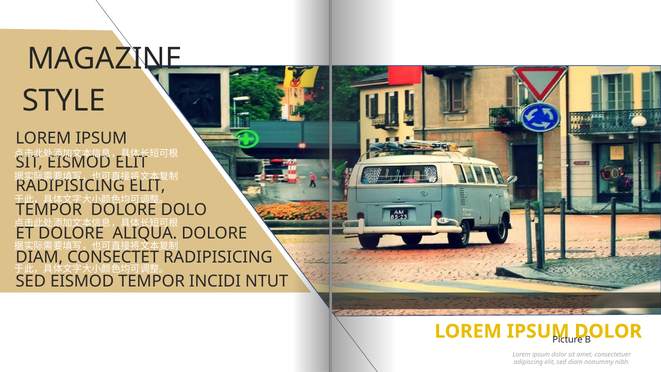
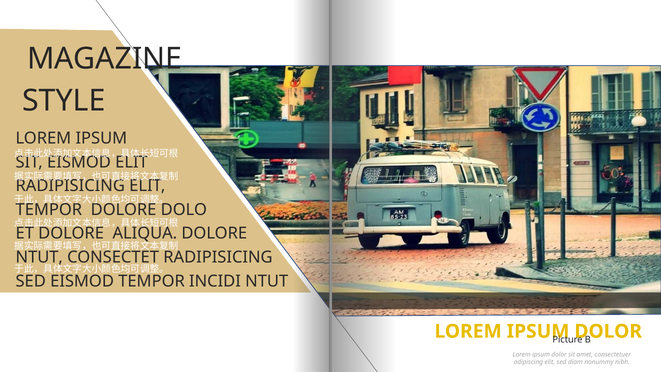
DIAM at (39, 257): DIAM -> NTUT
